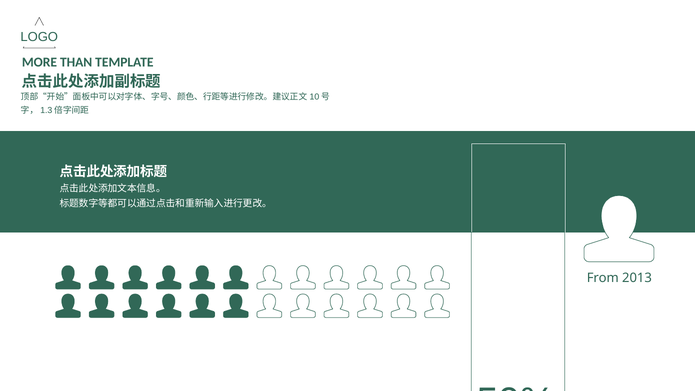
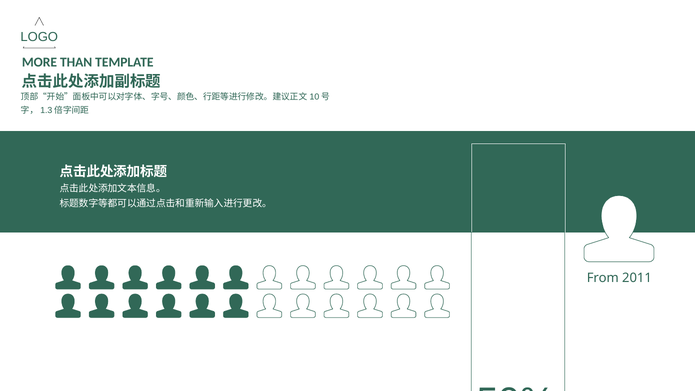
2013: 2013 -> 2011
